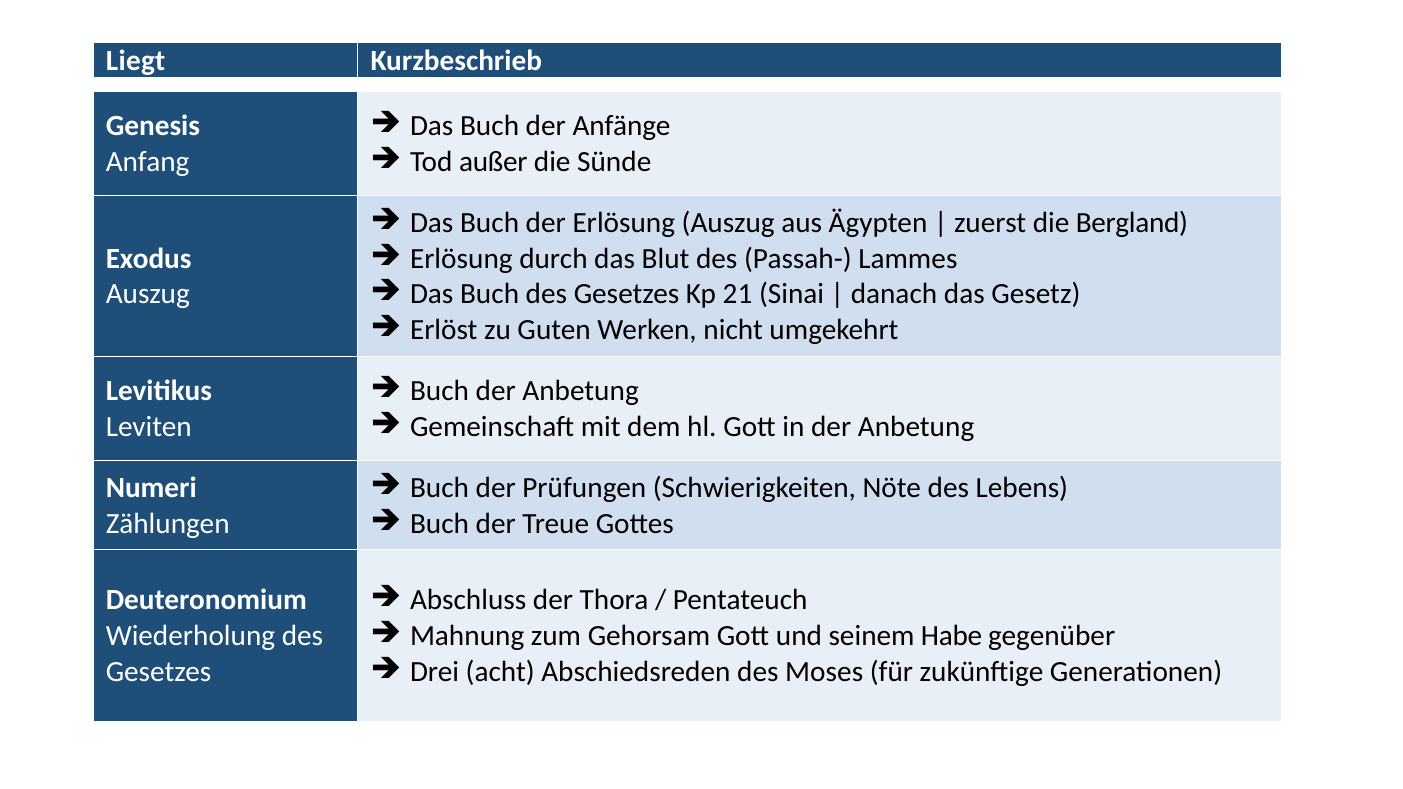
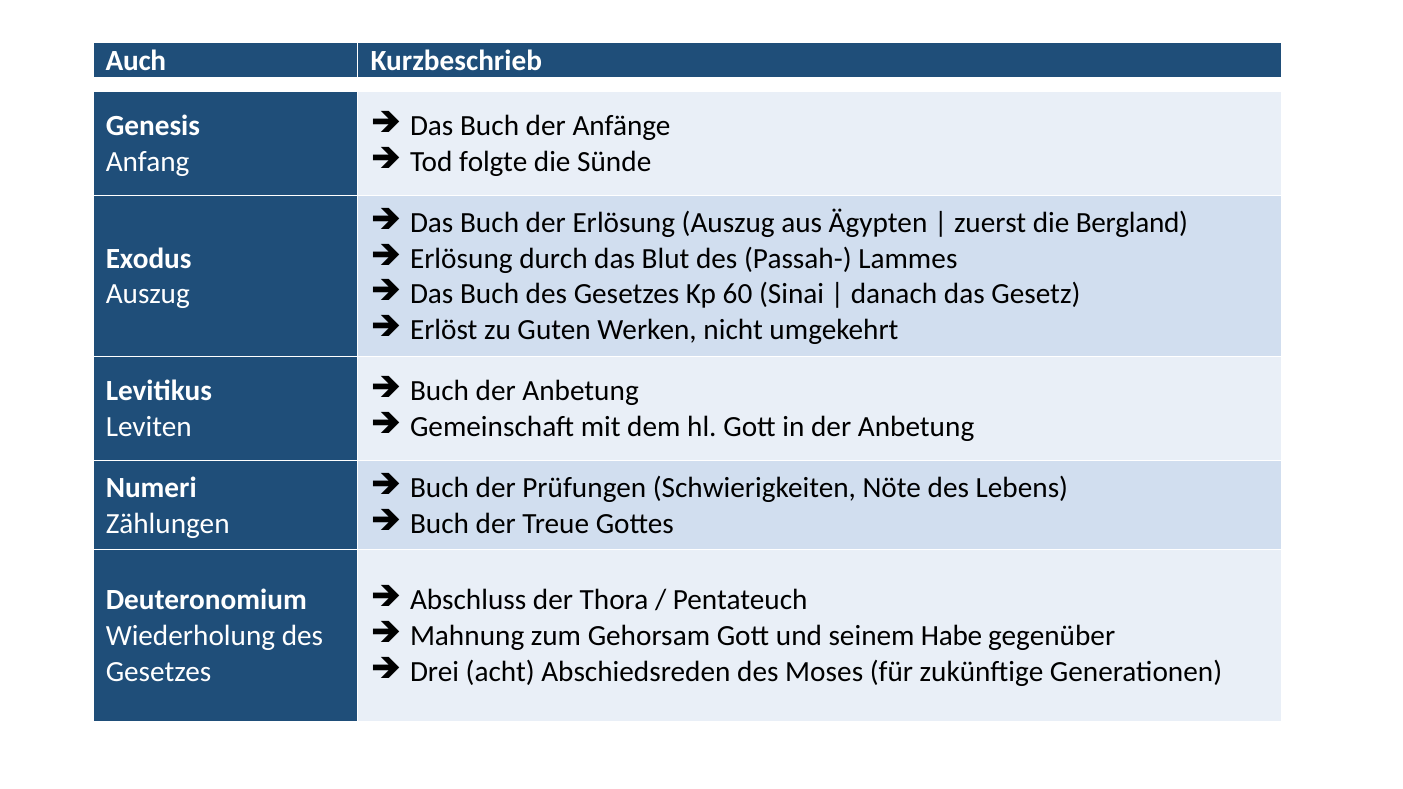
Liegt: Liegt -> Auch
außer: außer -> folgte
21: 21 -> 60
